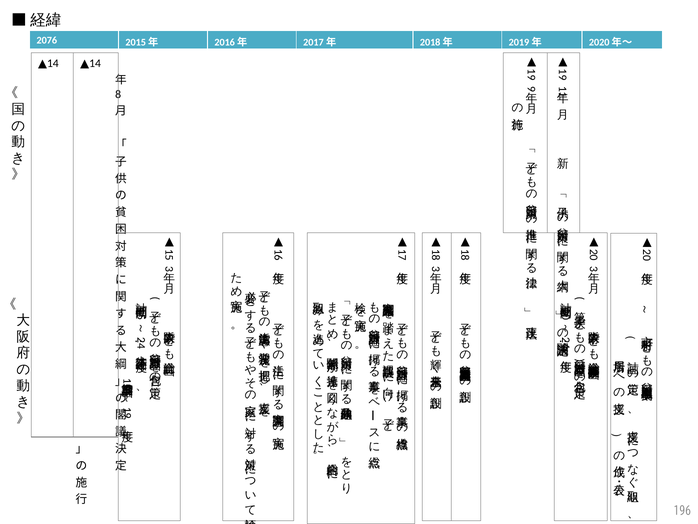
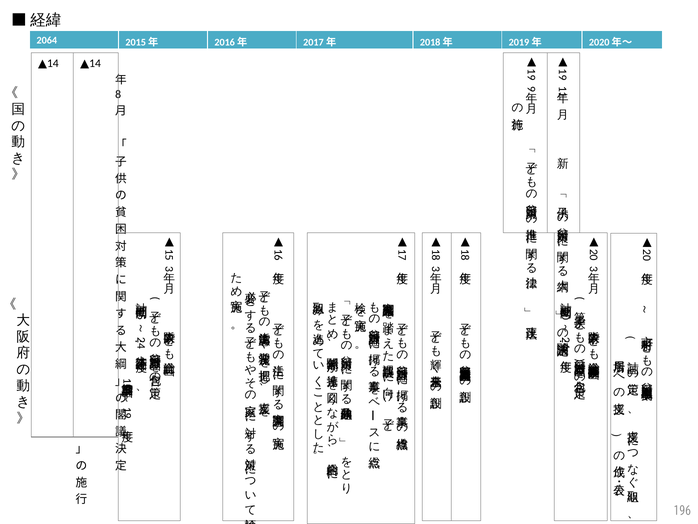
2076: 2076 -> 2064
